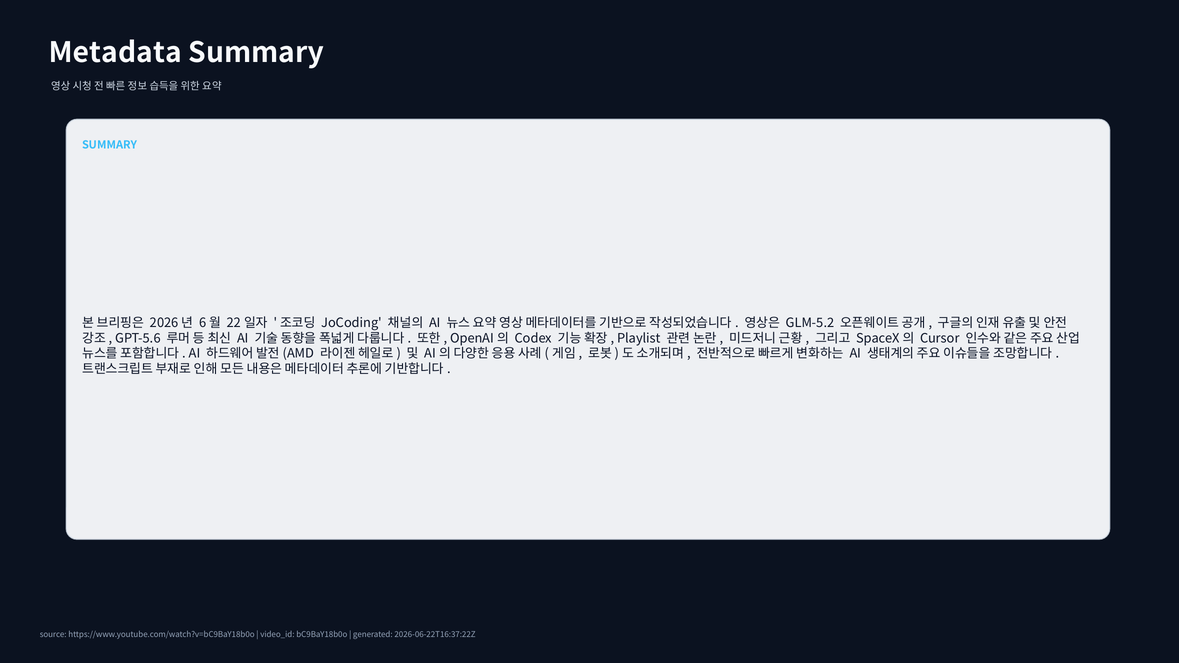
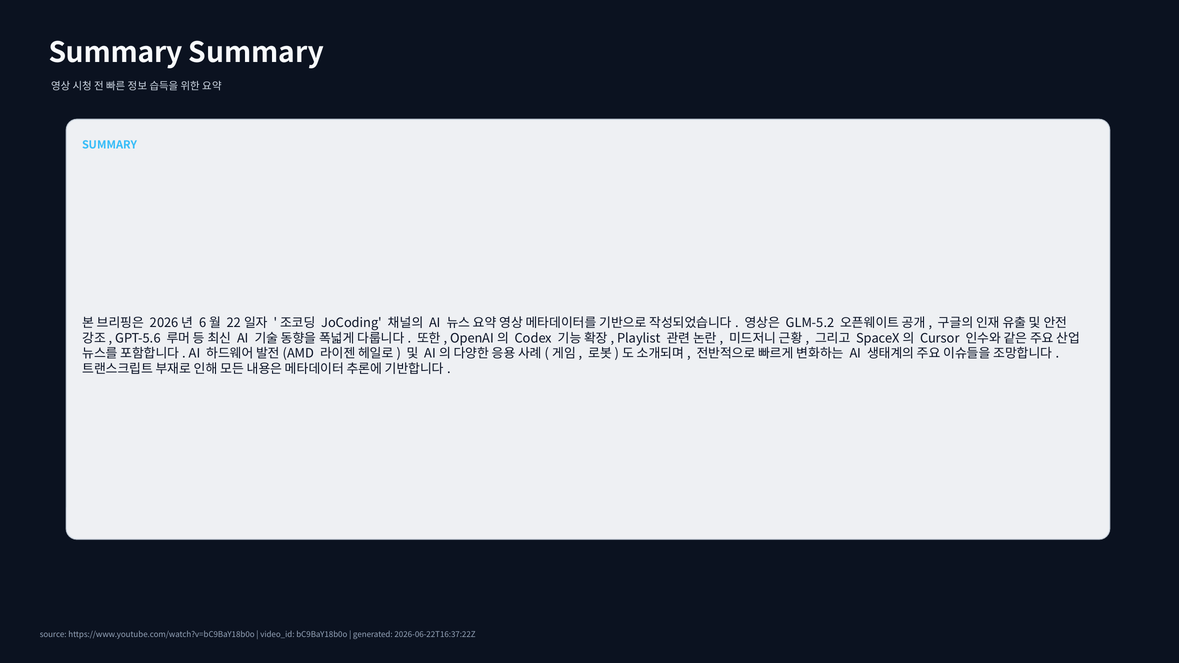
Metadata at (115, 53): Metadata -> Summary
